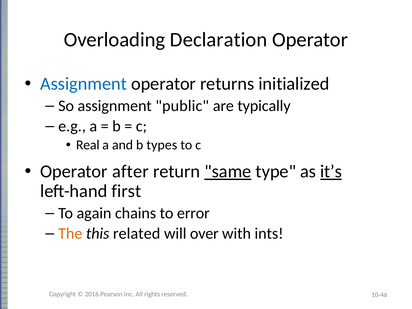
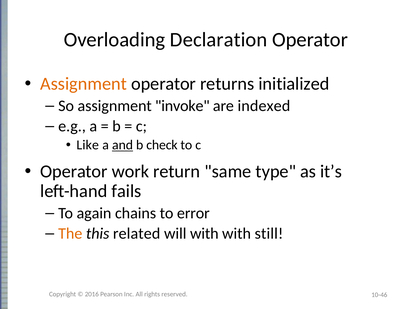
Assignment at (84, 84) colour: blue -> orange
public: public -> invoke
typically: typically -> indexed
Real: Real -> Like
and underline: none -> present
types: types -> check
after: after -> work
same underline: present -> none
it’s underline: present -> none
first: first -> fails
will over: over -> with
ints: ints -> still
